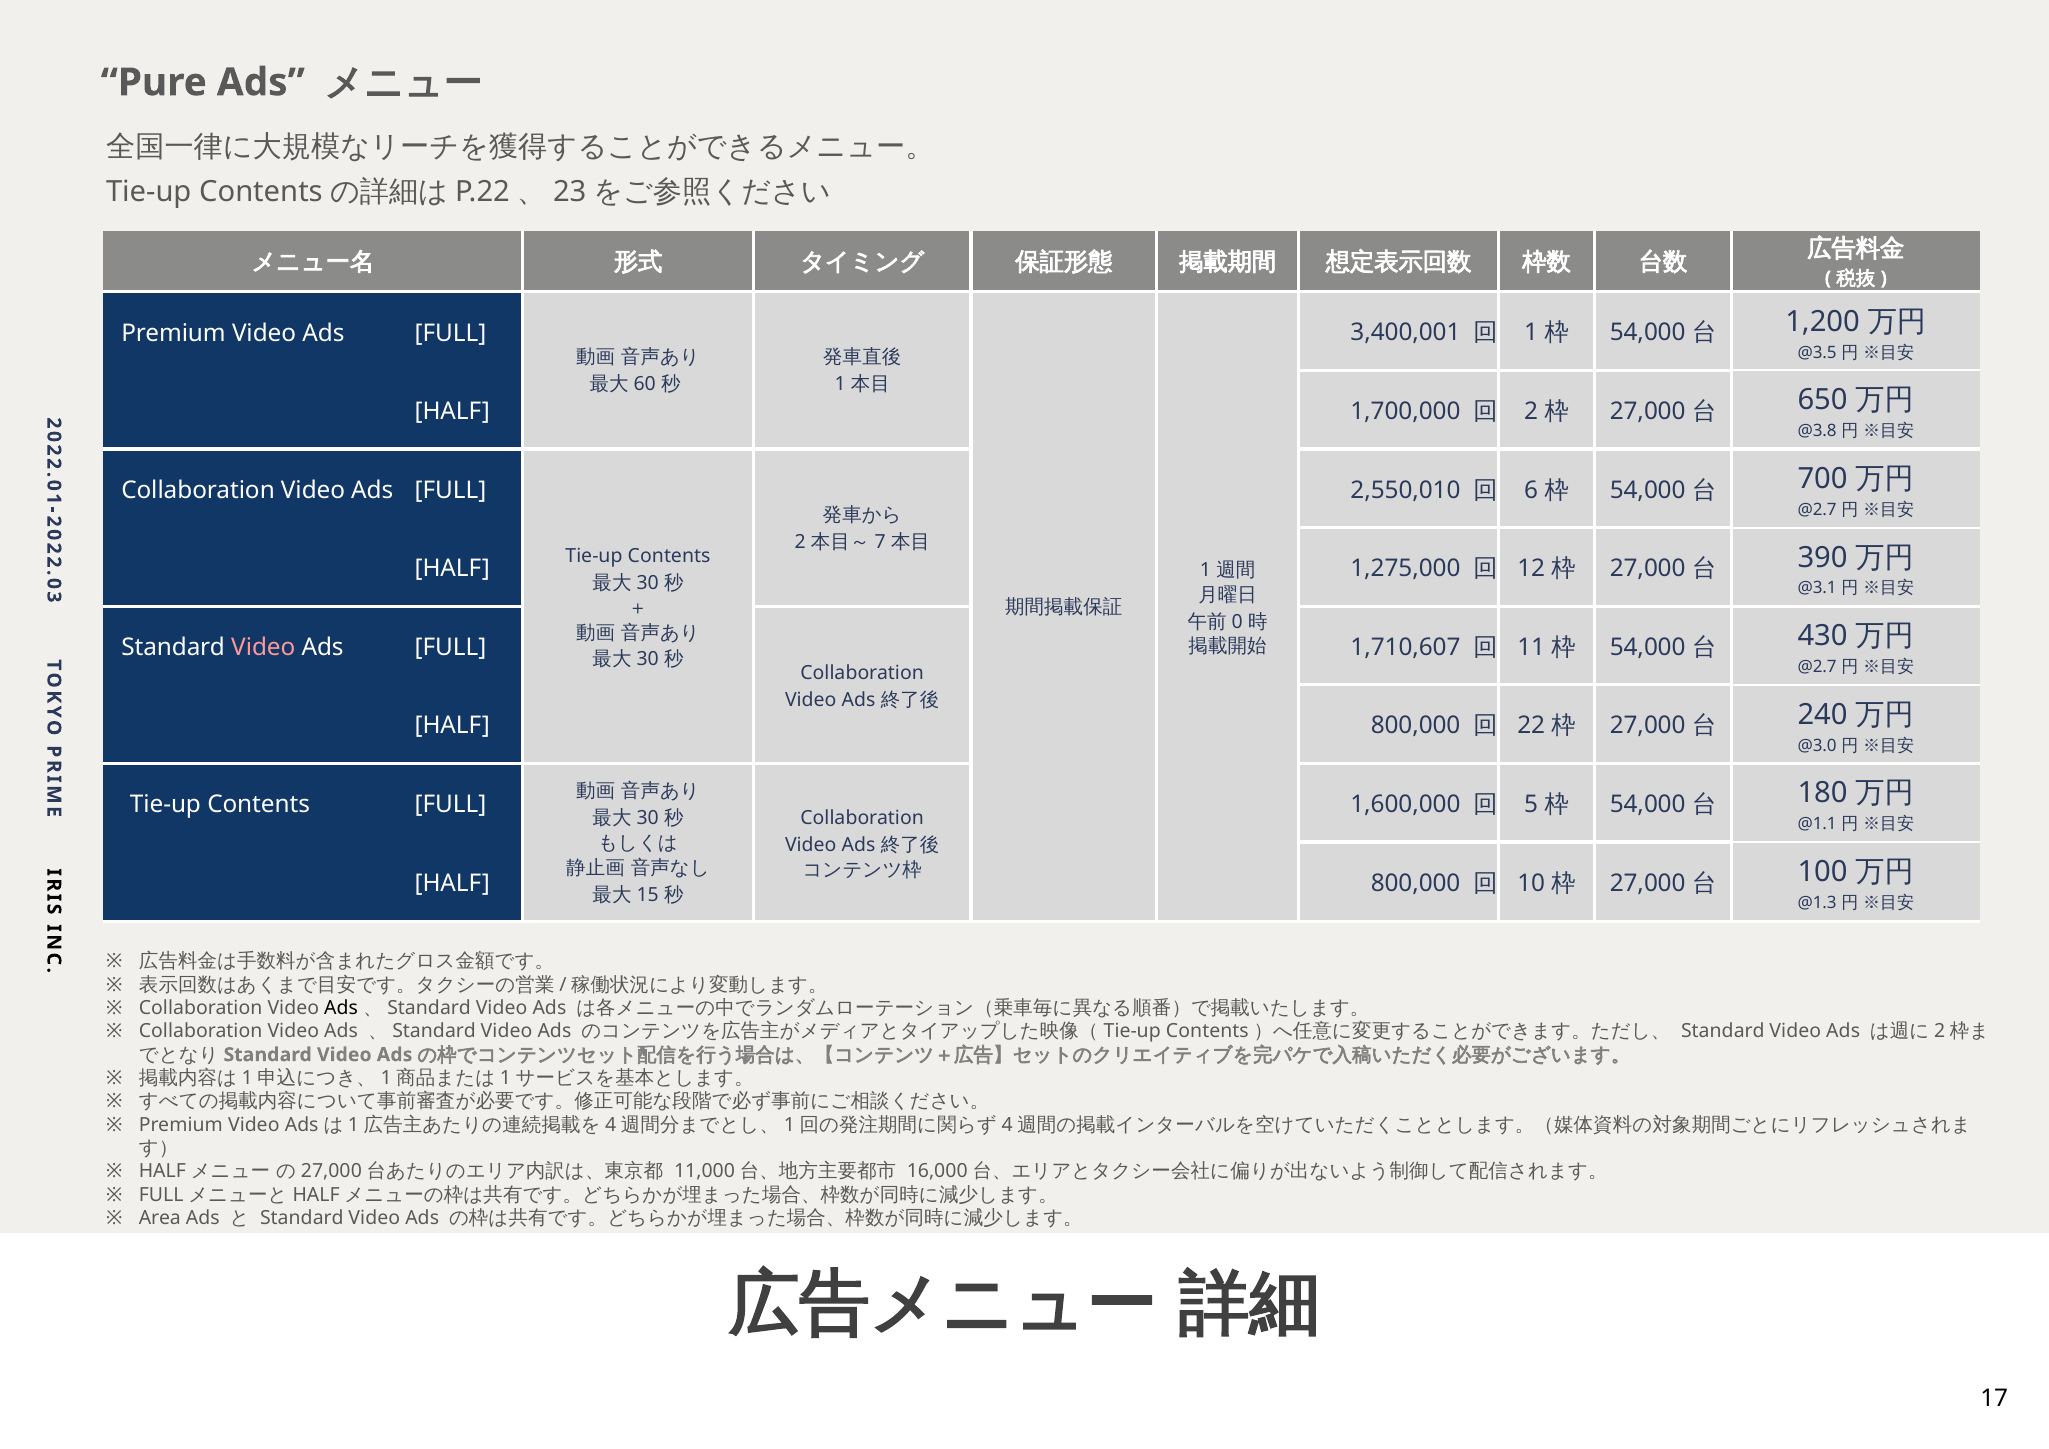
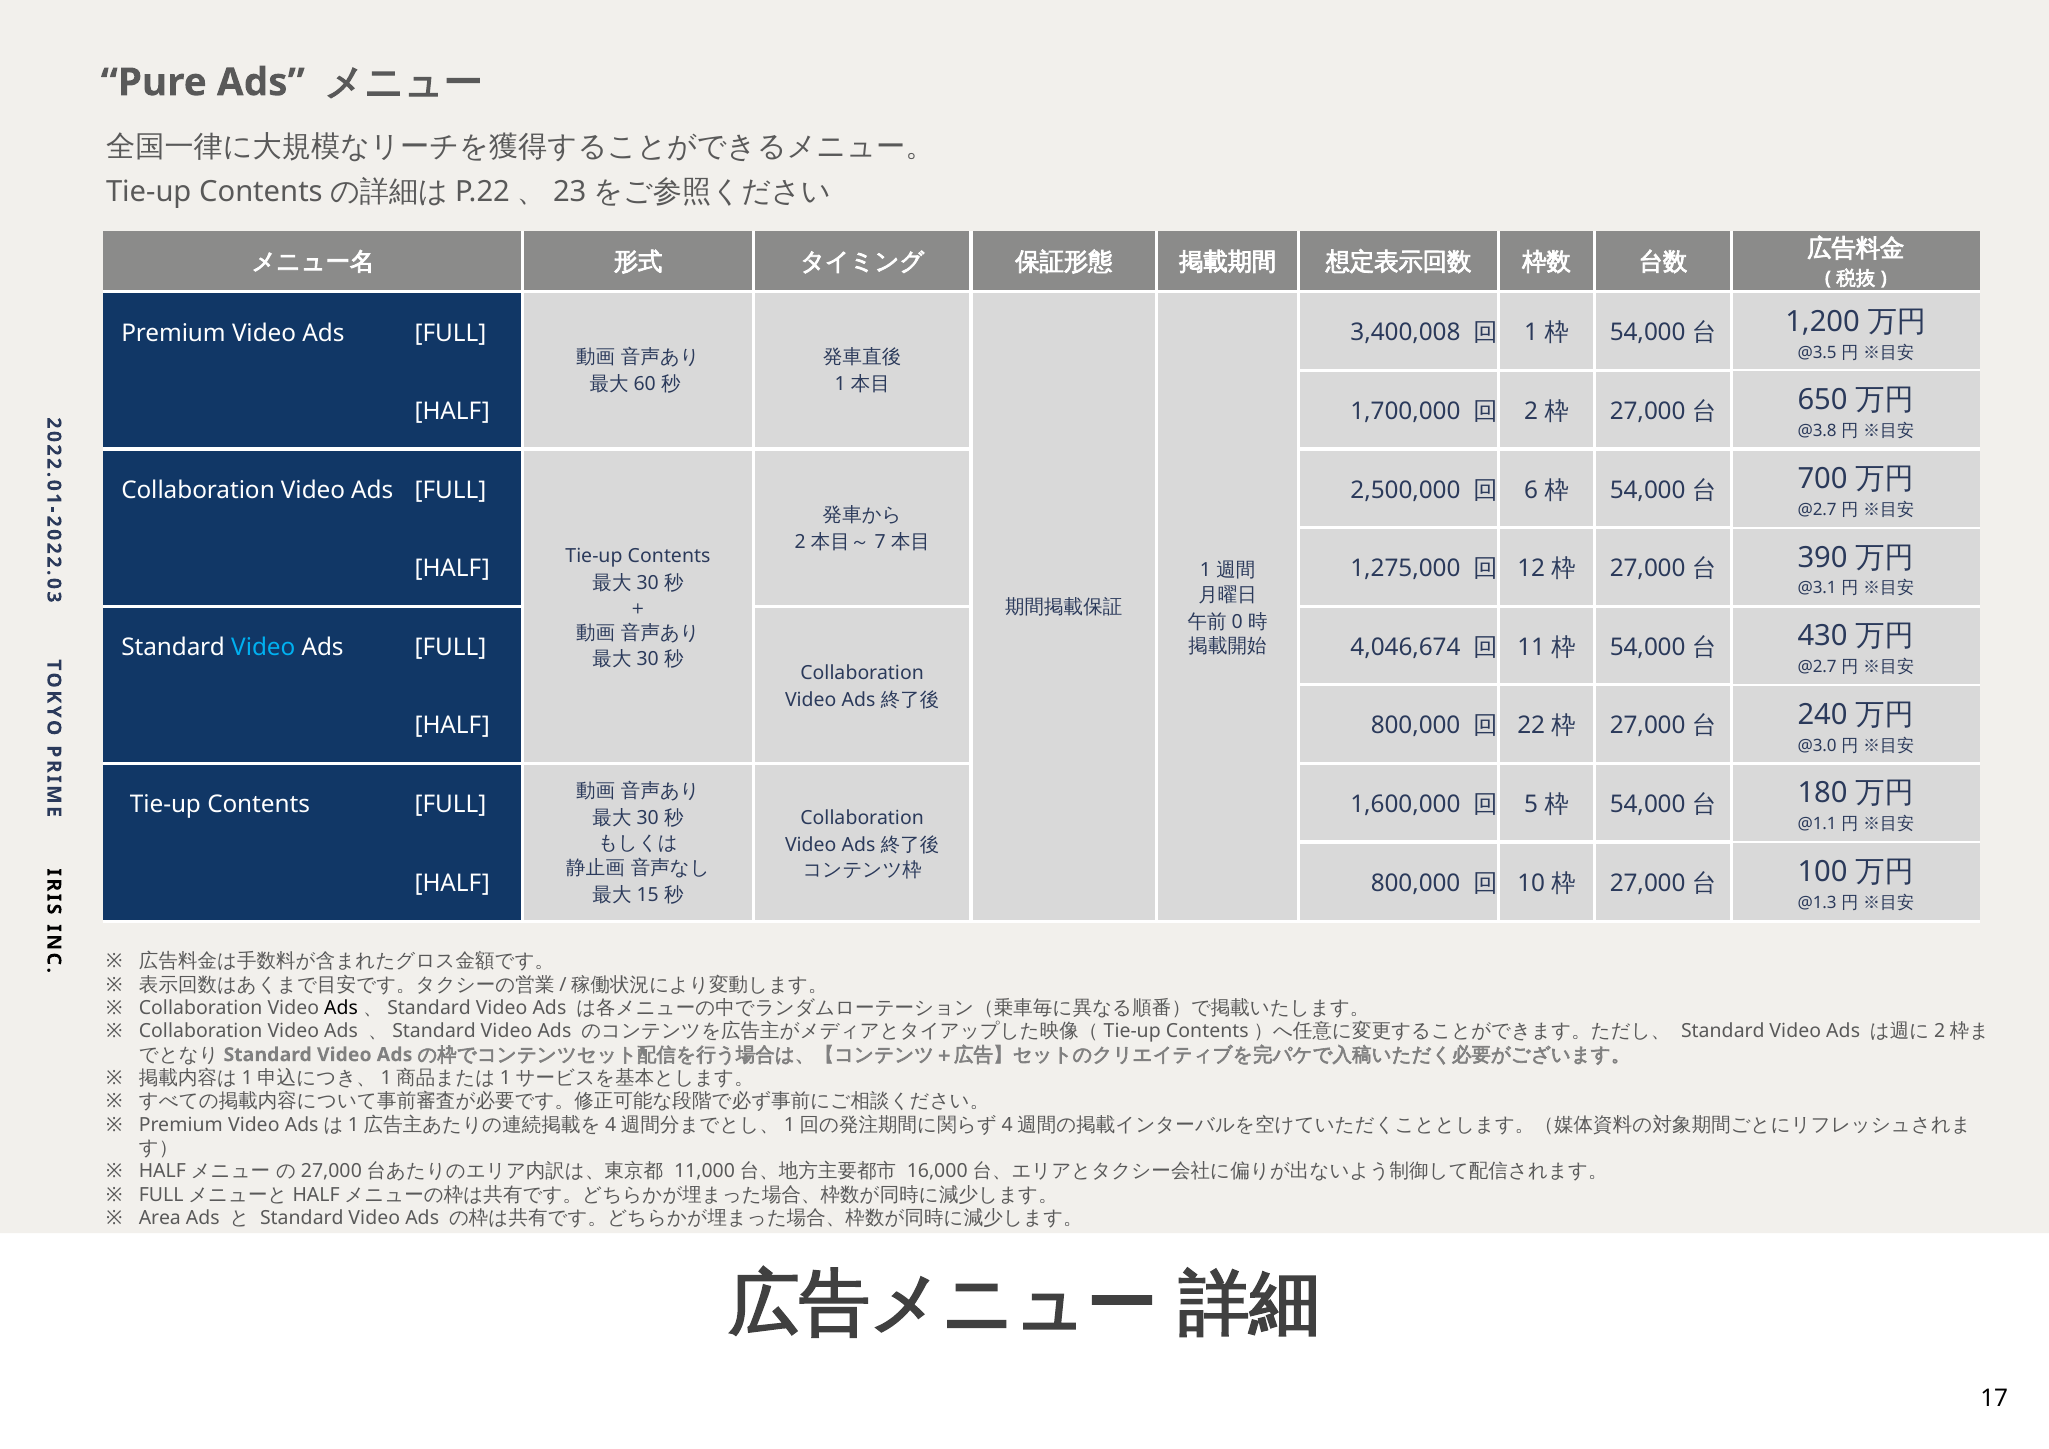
3,400,001: 3,400,001 -> 3,400,008
2,550,010: 2,550,010 -> 2,500,000
1,710,607: 1,710,607 -> 4,046,674
Video at (263, 647) colour: pink -> light blue
